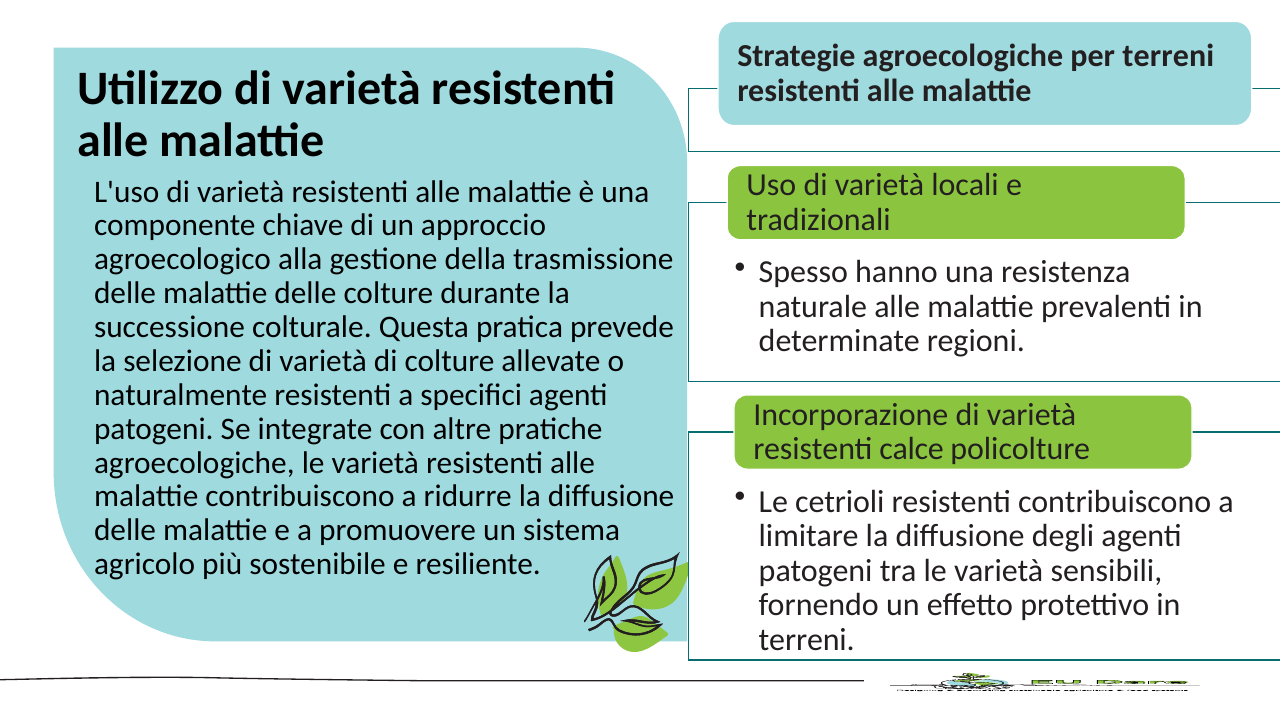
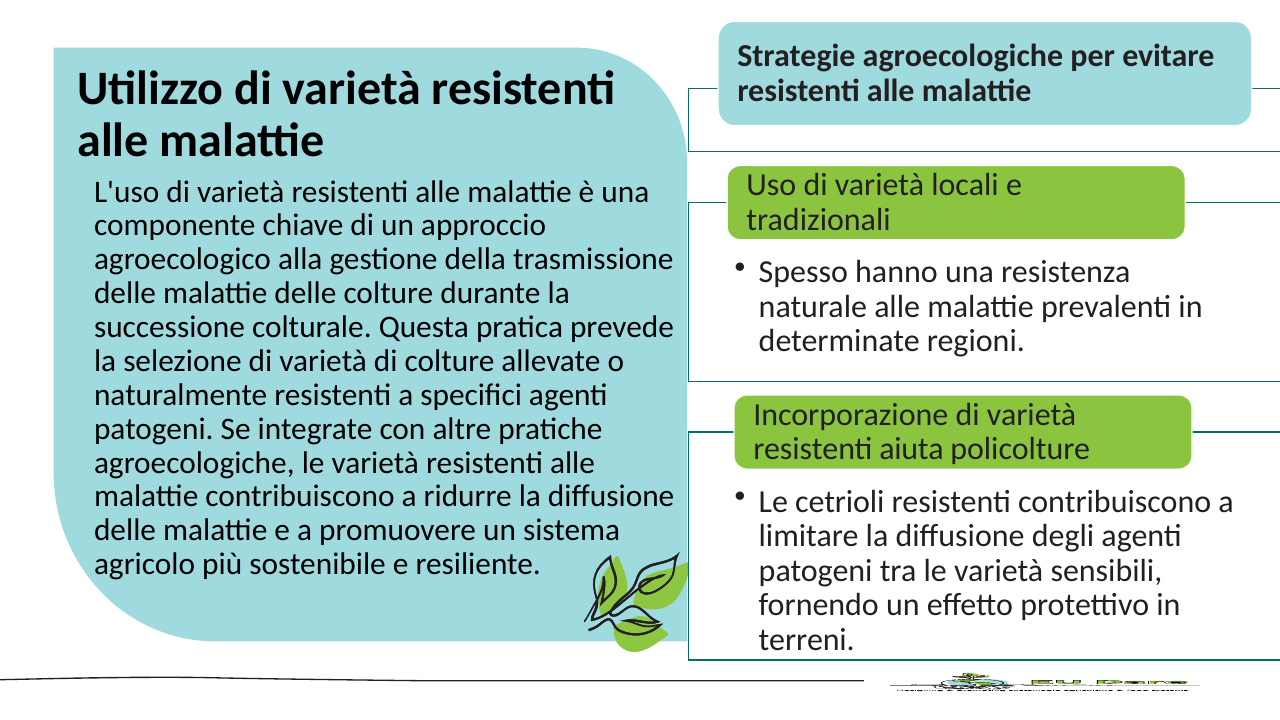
per terreni: terreni -> evitare
calce: calce -> aiuta
